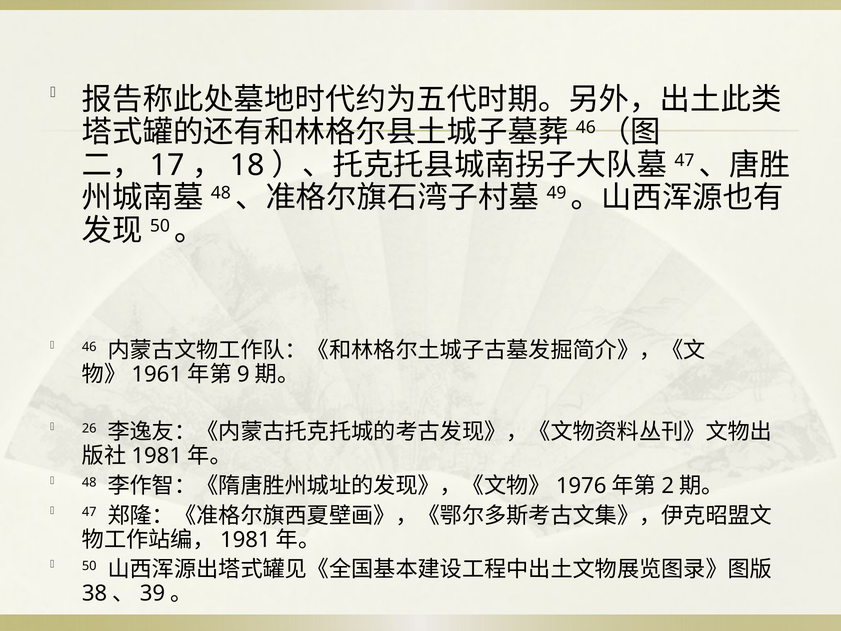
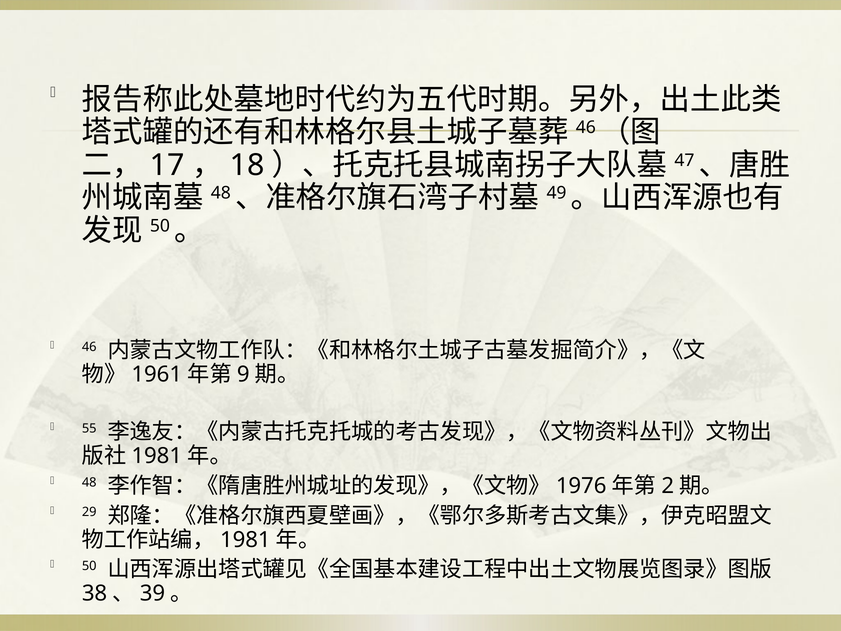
26: 26 -> 55
47: 47 -> 29
